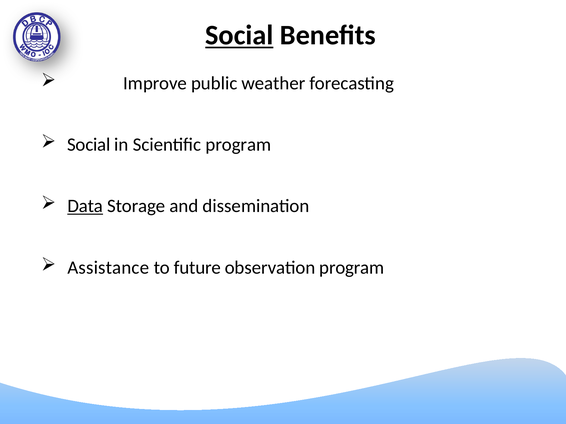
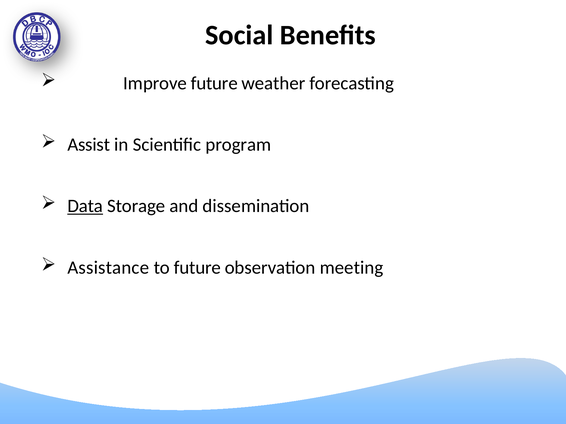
Social at (239, 35) underline: present -> none
Improve public: public -> future
Social at (89, 145): Social -> Assist
observation program: program -> meeting
